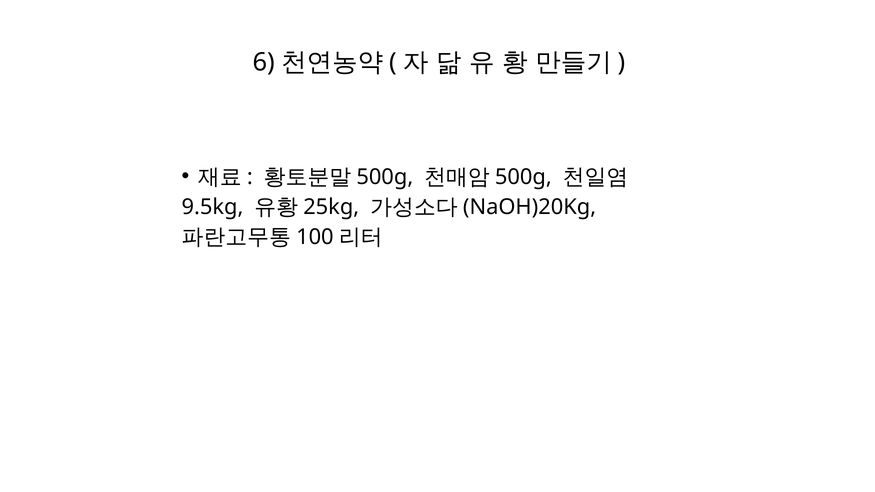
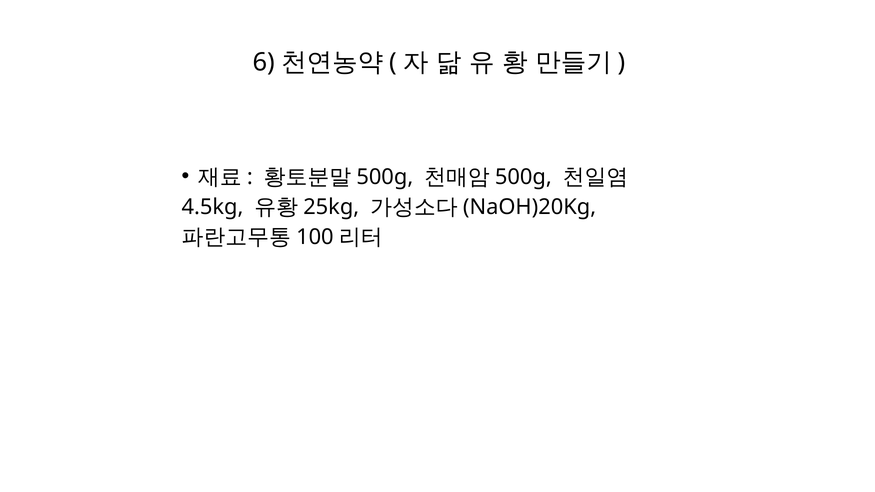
9.5kg: 9.5kg -> 4.5kg
